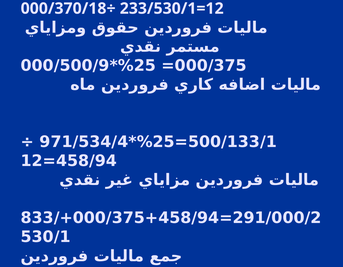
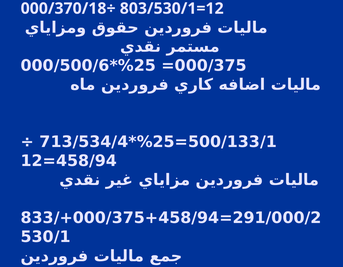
233/530/1=12: 233/530/1=12 -> 803/530/1=12
000/500/9: 000/500/9 -> 000/500/6
971/534/4: 971/534/4 -> 713/534/4
